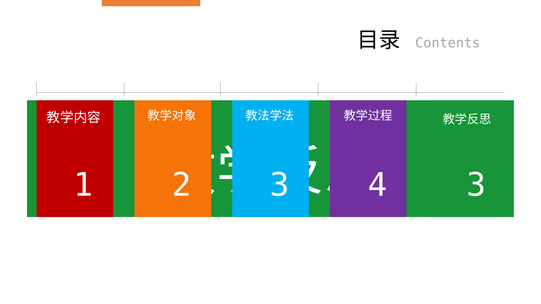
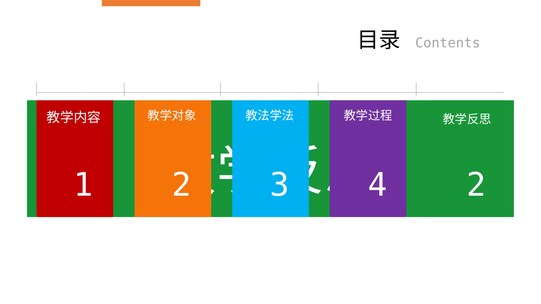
3 at (476, 185): 3 -> 2
